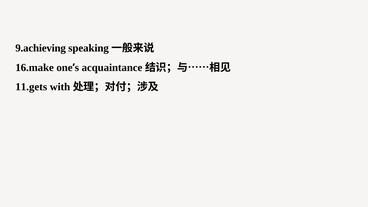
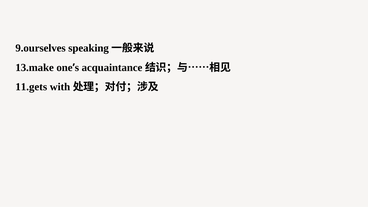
9.achieving: 9.achieving -> 9.ourselves
16.make: 16.make -> 13.make
